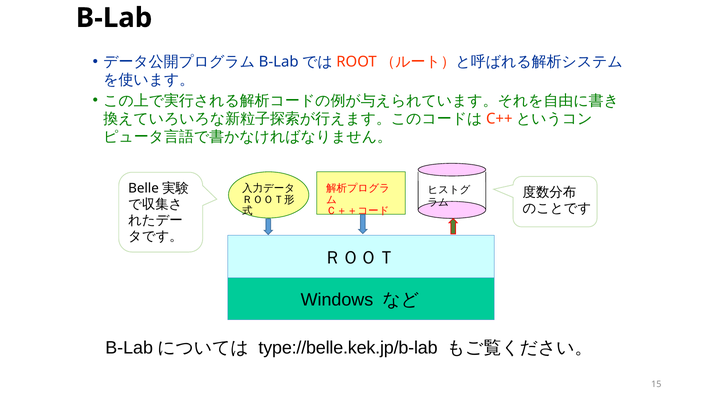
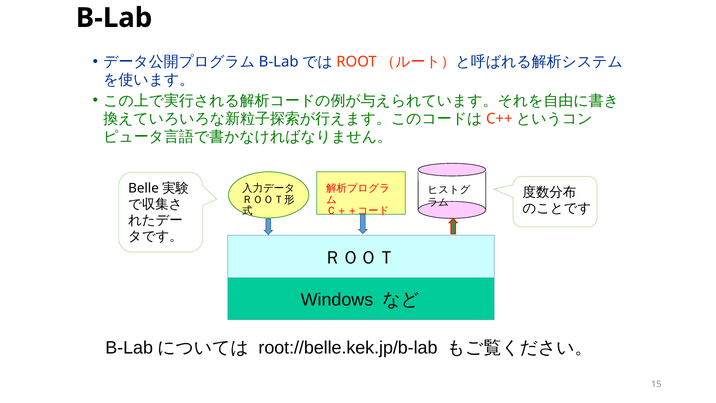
type://belle.kek.jp/b-lab: type://belle.kek.jp/b-lab -> root://belle.kek.jp/b-lab
